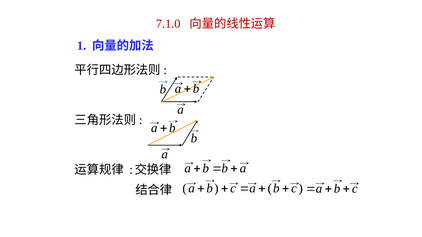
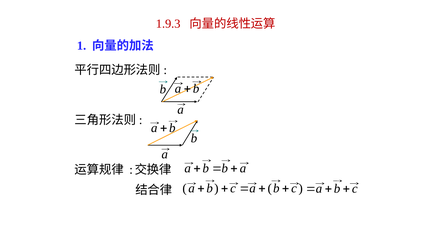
7.1.0: 7.1.0 -> 1.9.3
